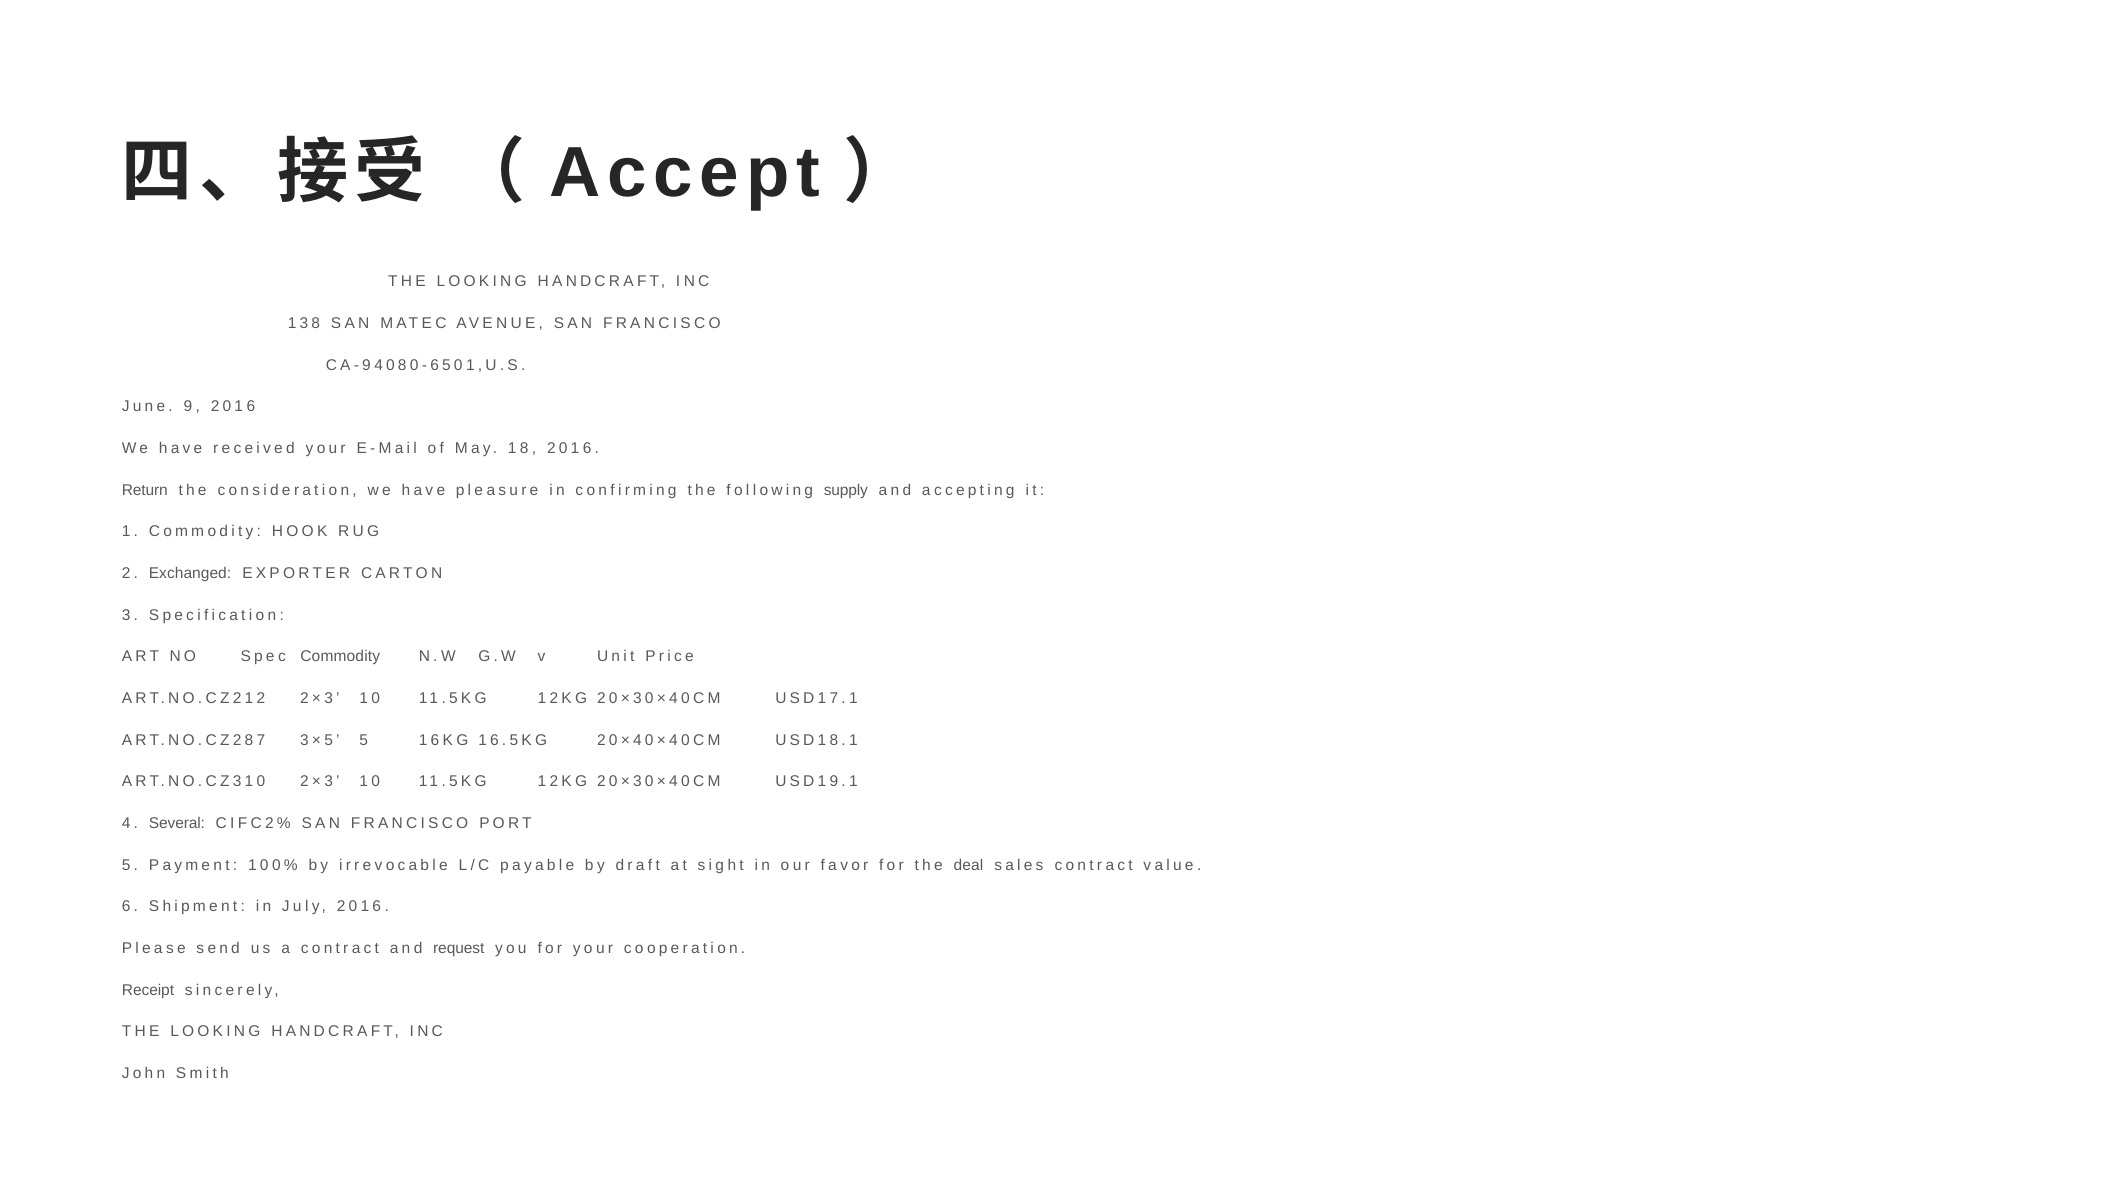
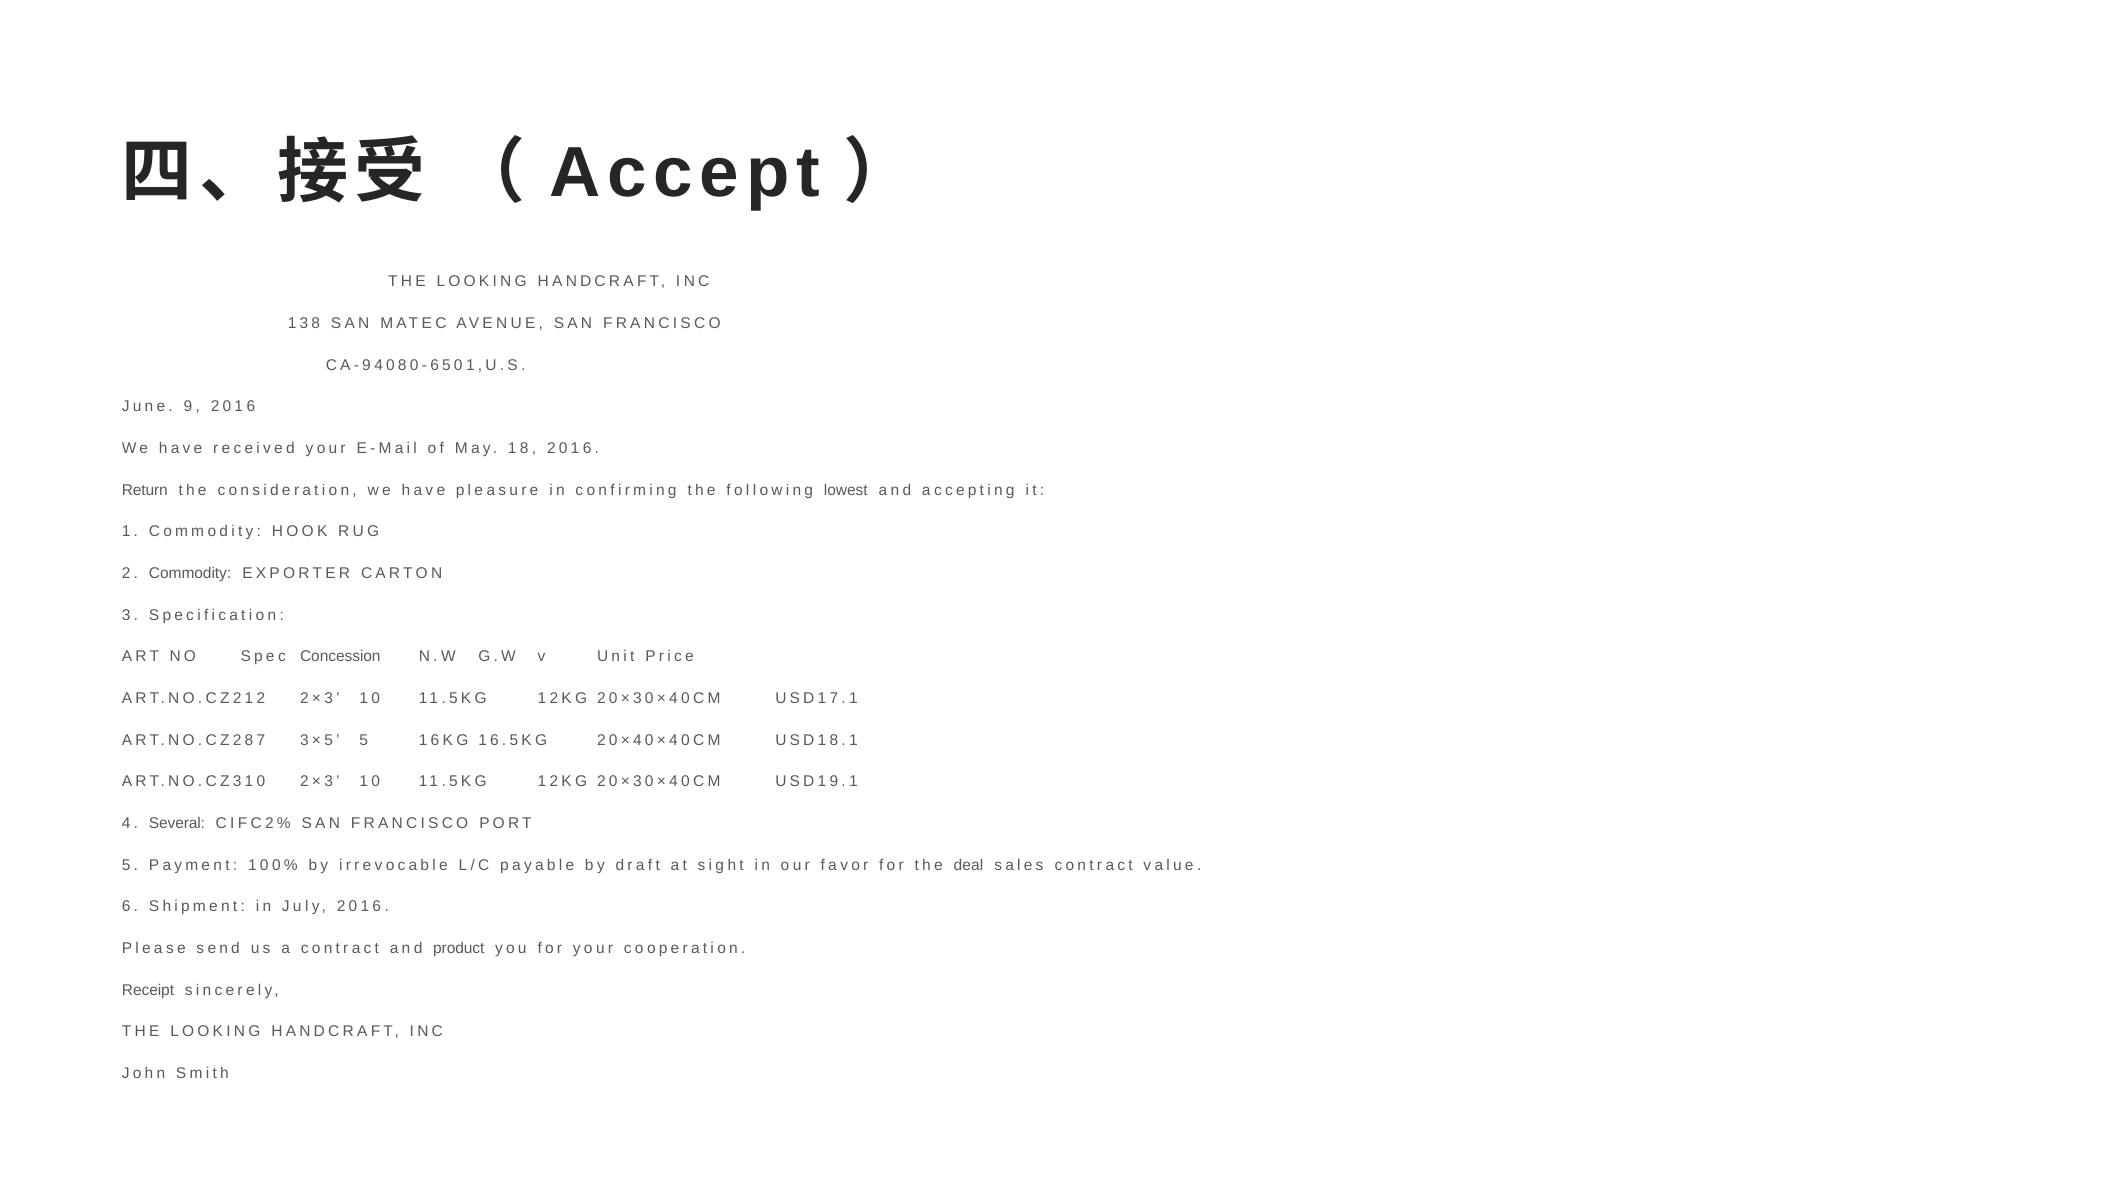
supply: supply -> lowest
2 Exchanged: Exchanged -> Commodity
Spec Commodity: Commodity -> Concession
request: request -> product
